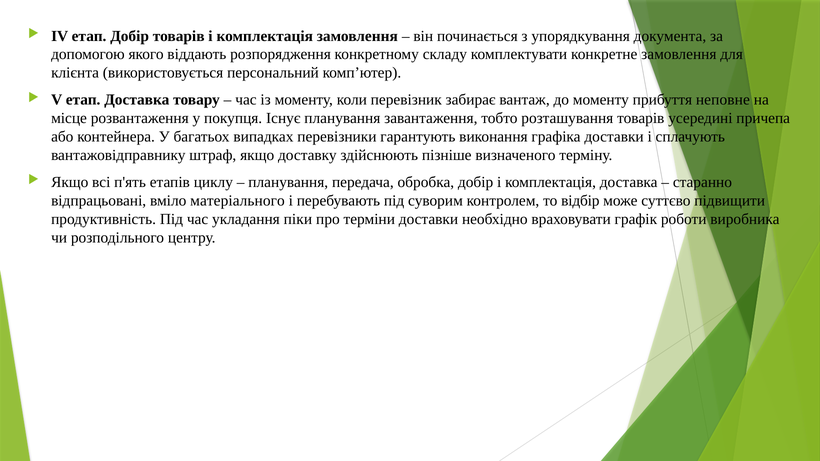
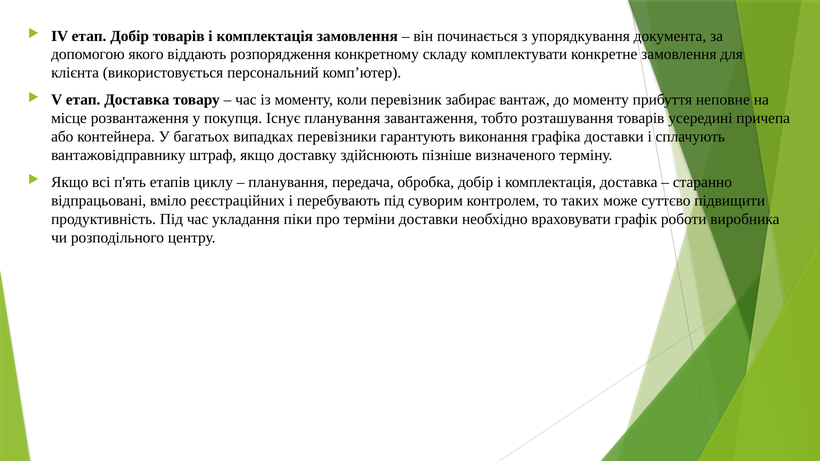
матеріального: матеріального -> реєстраційних
відбір: відбір -> таких
